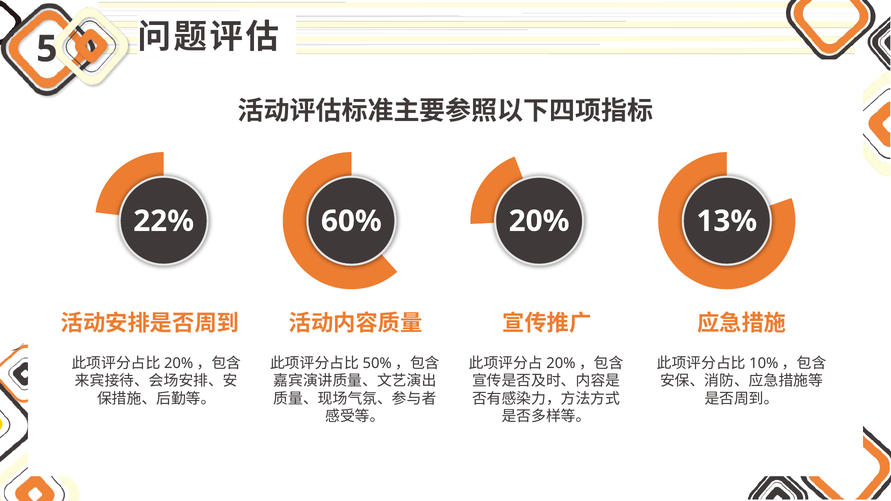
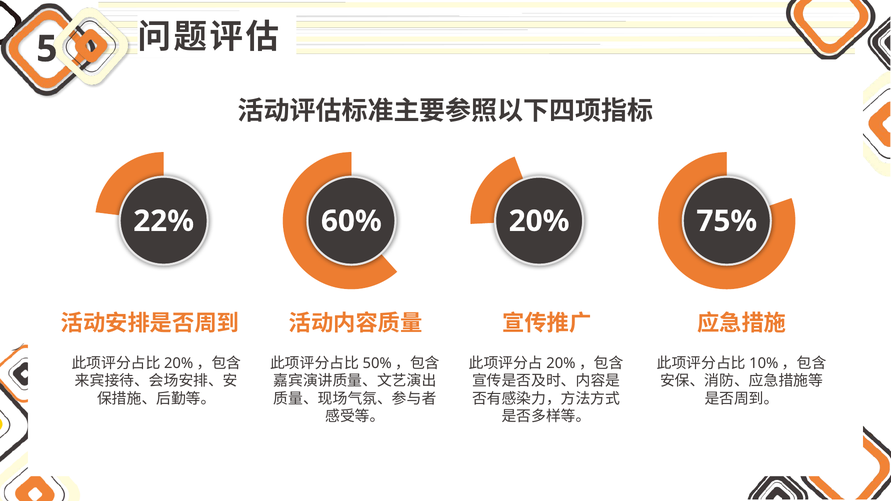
13%: 13% -> 75%
